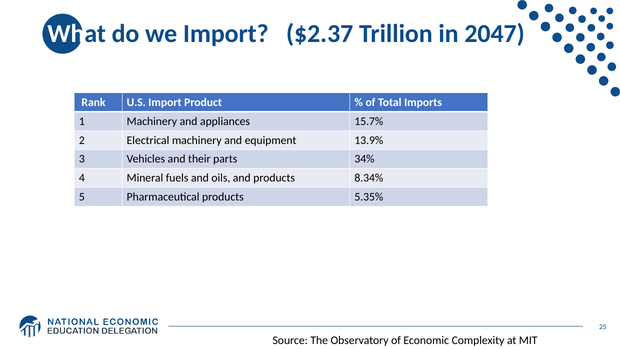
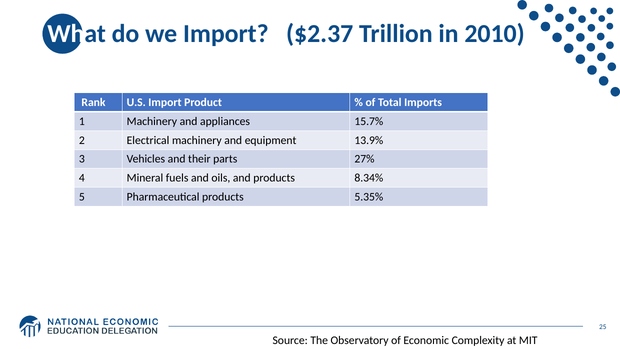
2047: 2047 -> 2010
34%: 34% -> 27%
